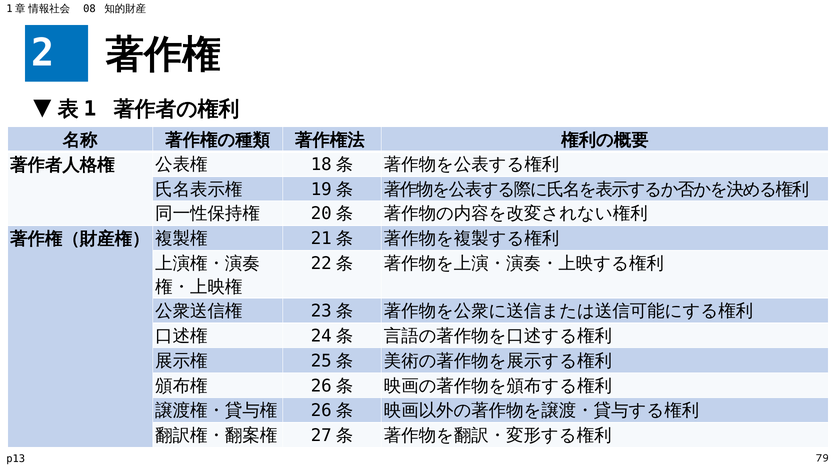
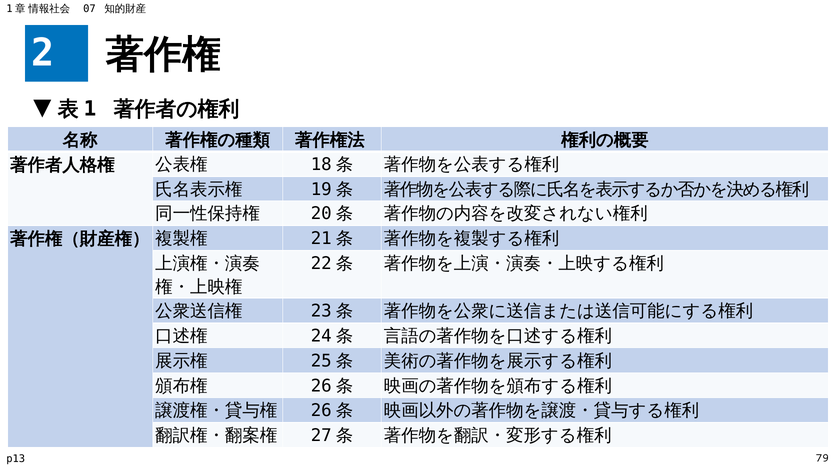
08: 08 -> 07
